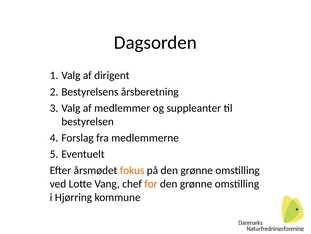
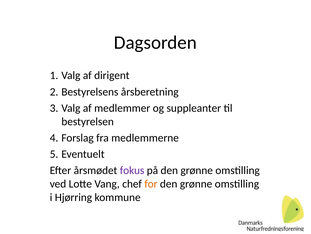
fokus colour: orange -> purple
